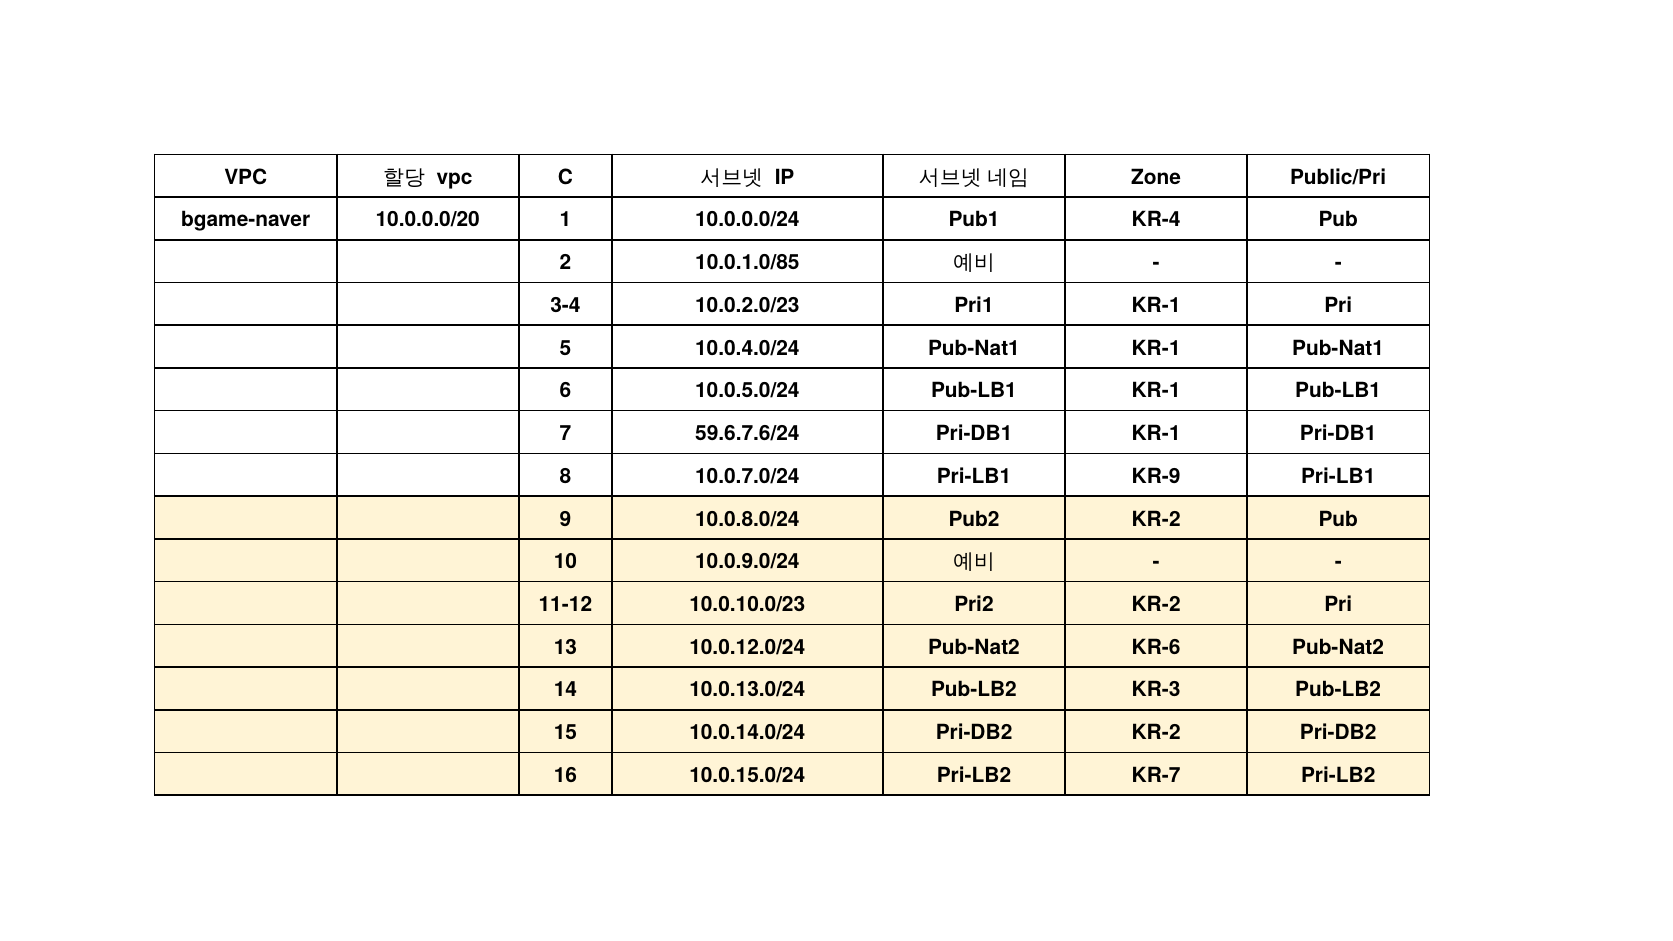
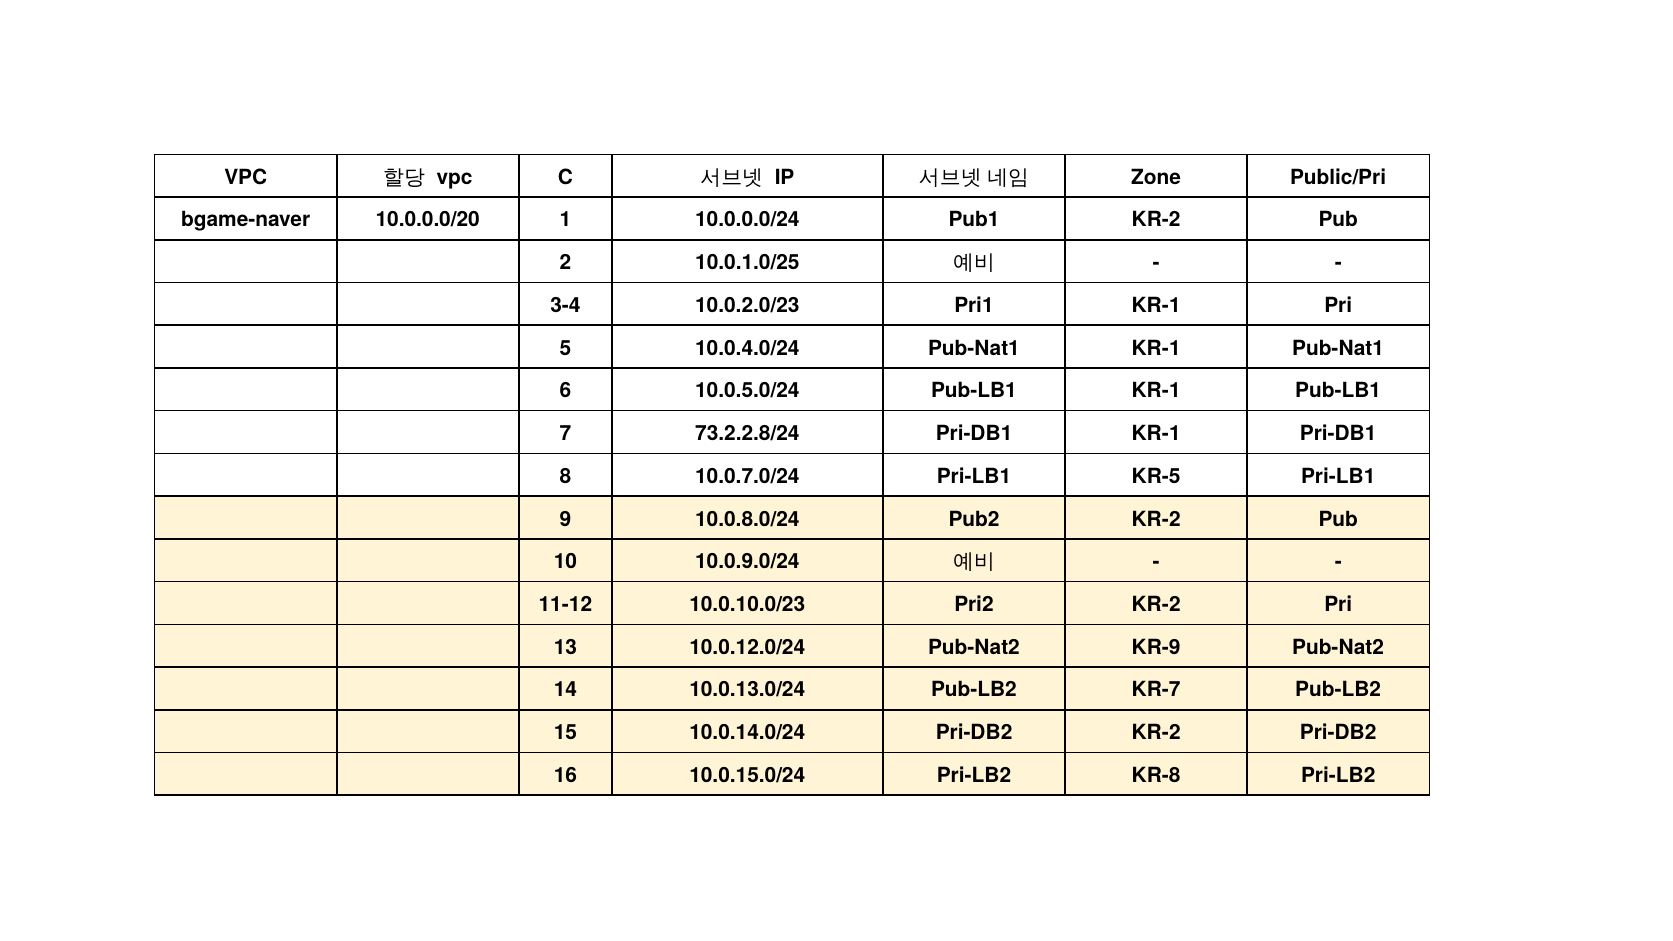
Pub1 KR-4: KR-4 -> KR-2
10.0.1.0/85: 10.0.1.0/85 -> 10.0.1.0/25
59.6.7.6/24: 59.6.7.6/24 -> 73.2.2.8/24
KR-9: KR-9 -> KR-5
KR-6: KR-6 -> KR-9
KR-3: KR-3 -> KR-7
KR-7: KR-7 -> KR-8
